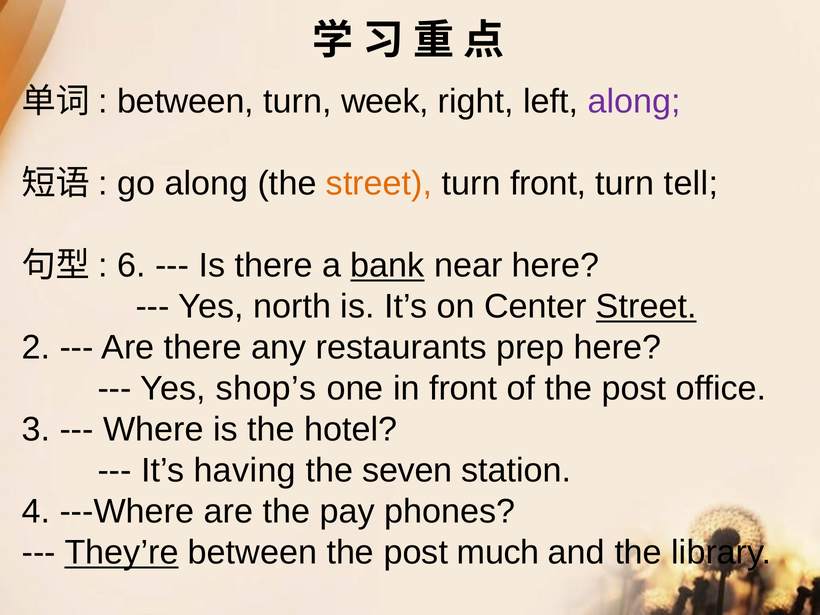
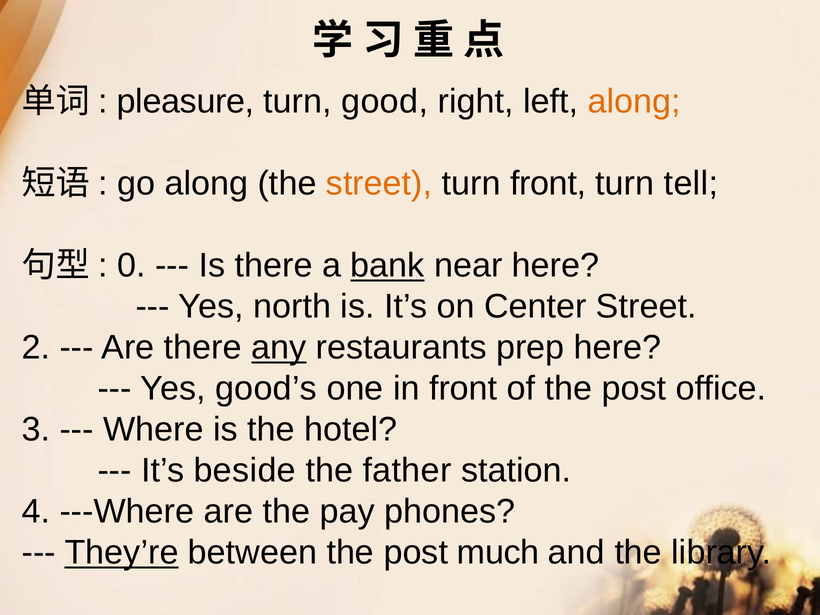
between at (186, 102): between -> pleasure
week: week -> good
along at (634, 102) colour: purple -> orange
6: 6 -> 0
Street at (646, 307) underline: present -> none
any underline: none -> present
shop’s: shop’s -> good’s
having: having -> beside
seven: seven -> father
